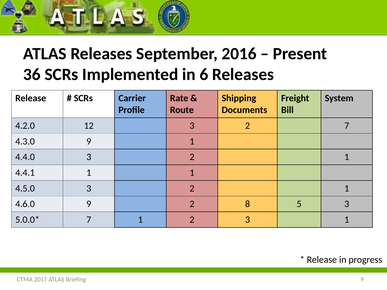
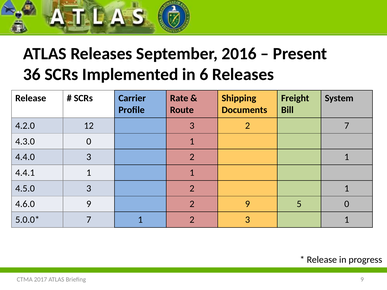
4.3.0 9: 9 -> 0
2 8: 8 -> 9
5 3: 3 -> 0
